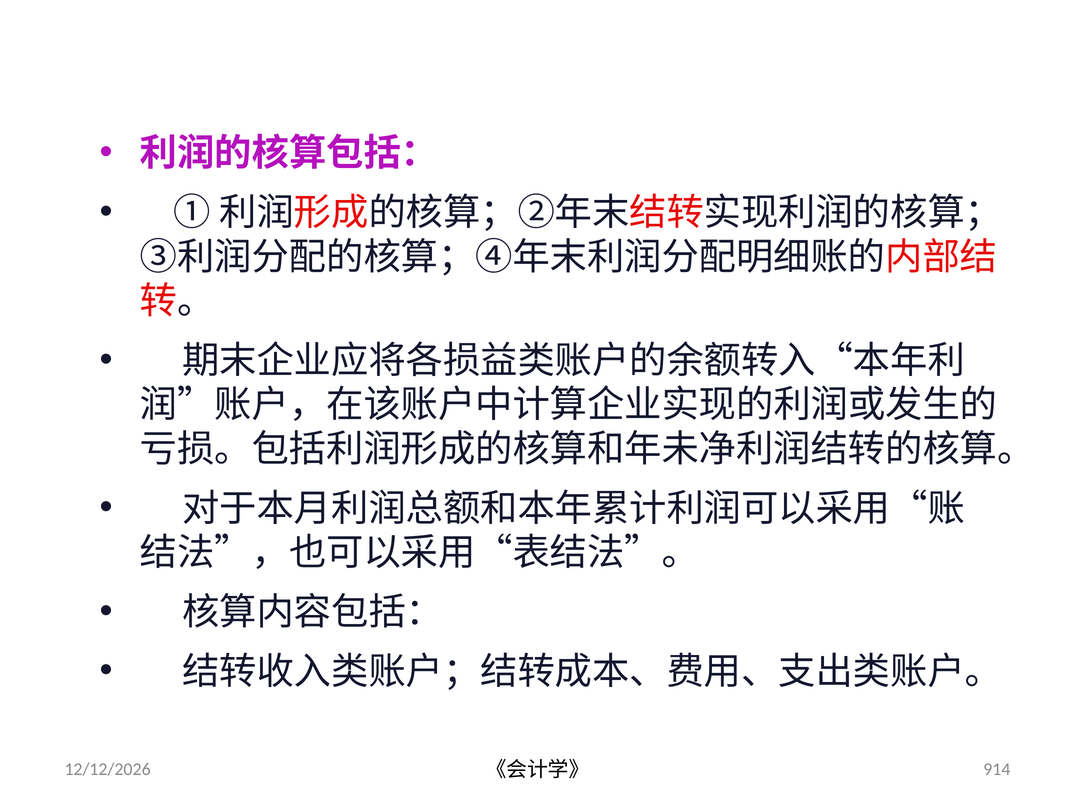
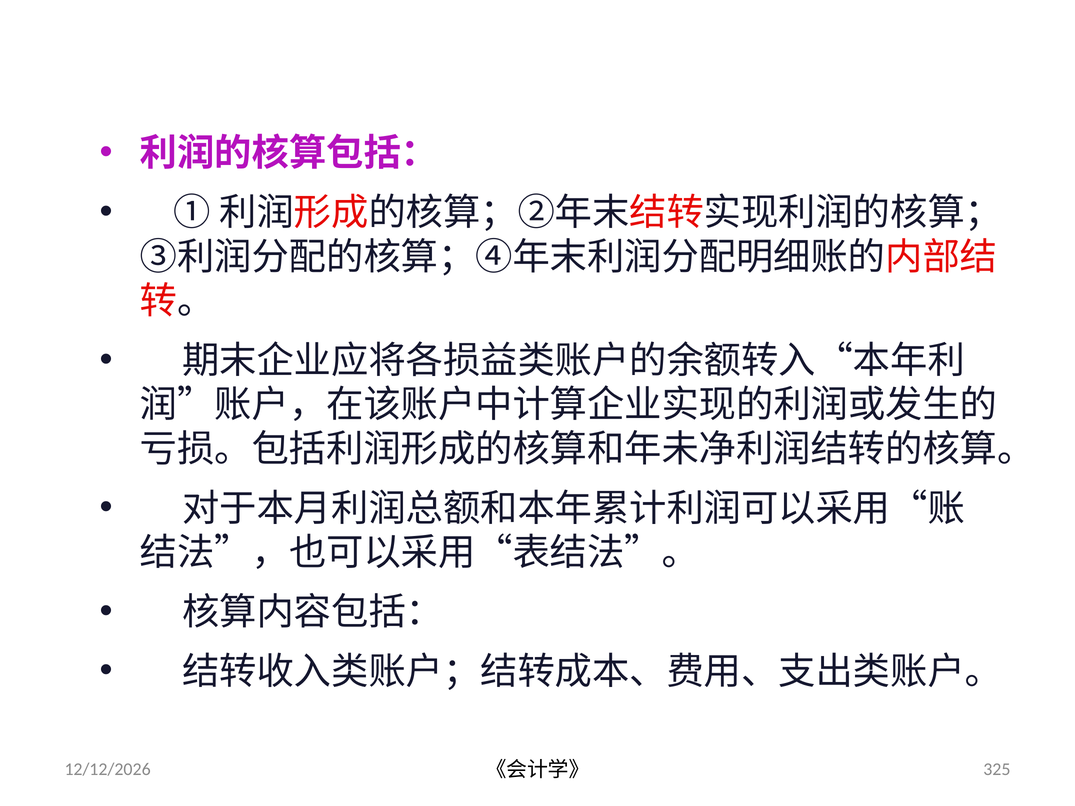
914: 914 -> 325
